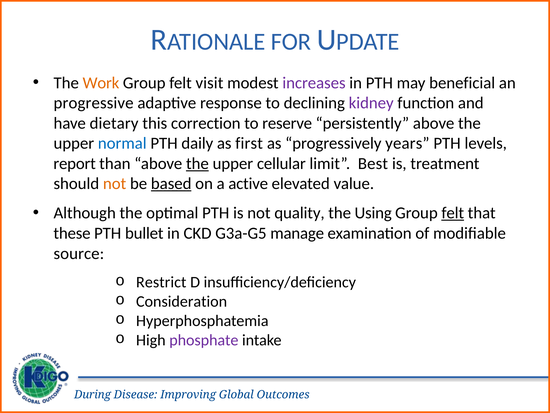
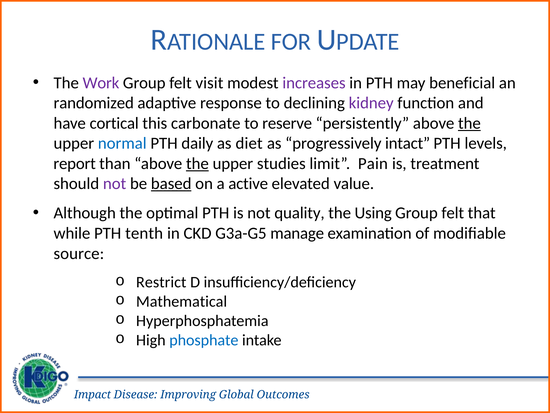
Work colour: orange -> purple
progressive: progressive -> randomized
dietary: dietary -> cortical
correction: correction -> carbonate
the at (469, 123) underline: none -> present
first: first -> diet
years: years -> intact
cellular: cellular -> studies
Best: Best -> Pain
not at (115, 184) colour: orange -> purple
felt at (453, 213) underline: present -> none
these: these -> while
bullet: bullet -> tenth
Consideration: Consideration -> Mathematical
phosphate colour: purple -> blue
During: During -> Impact
